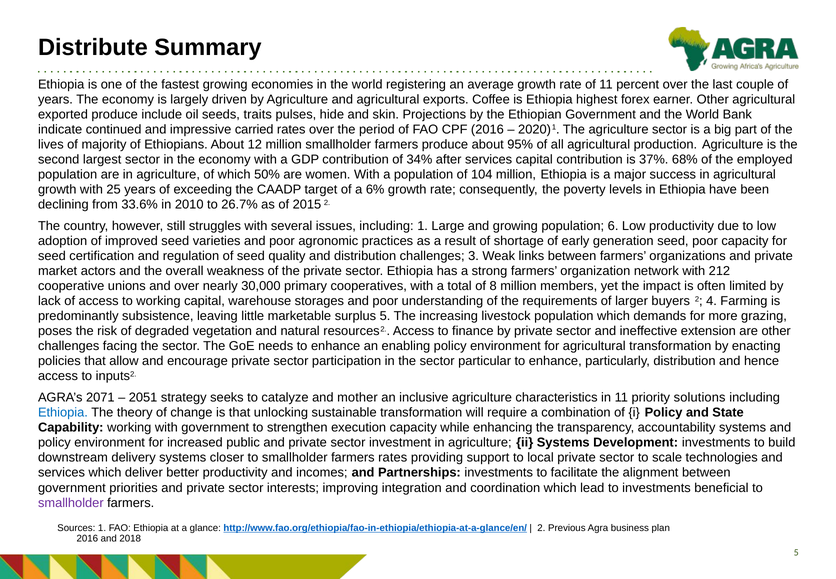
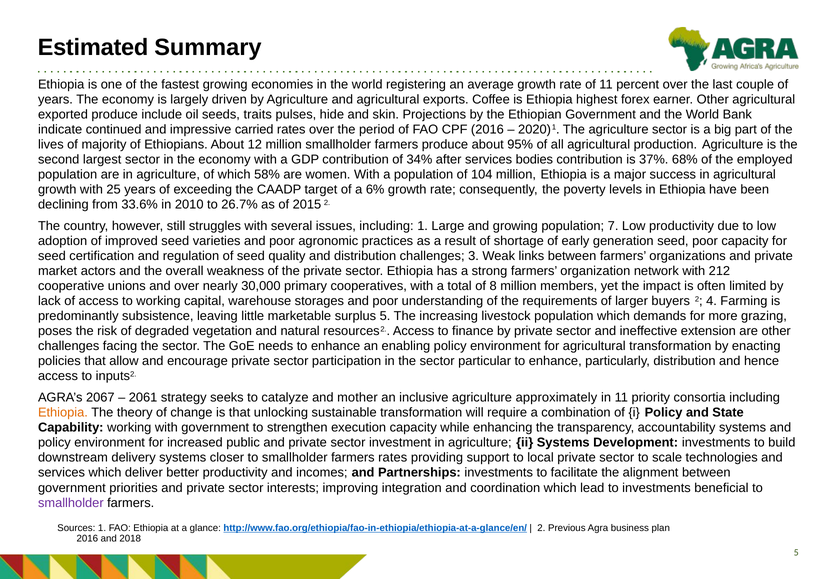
Distribute: Distribute -> Estimated
services capital: capital -> bodies
50%: 50% -> 58%
6: 6 -> 7
2071: 2071 -> 2067
2051: 2051 -> 2061
characteristics: characteristics -> approximately
solutions: solutions -> consortia
Ethiopia at (63, 413) colour: blue -> orange
